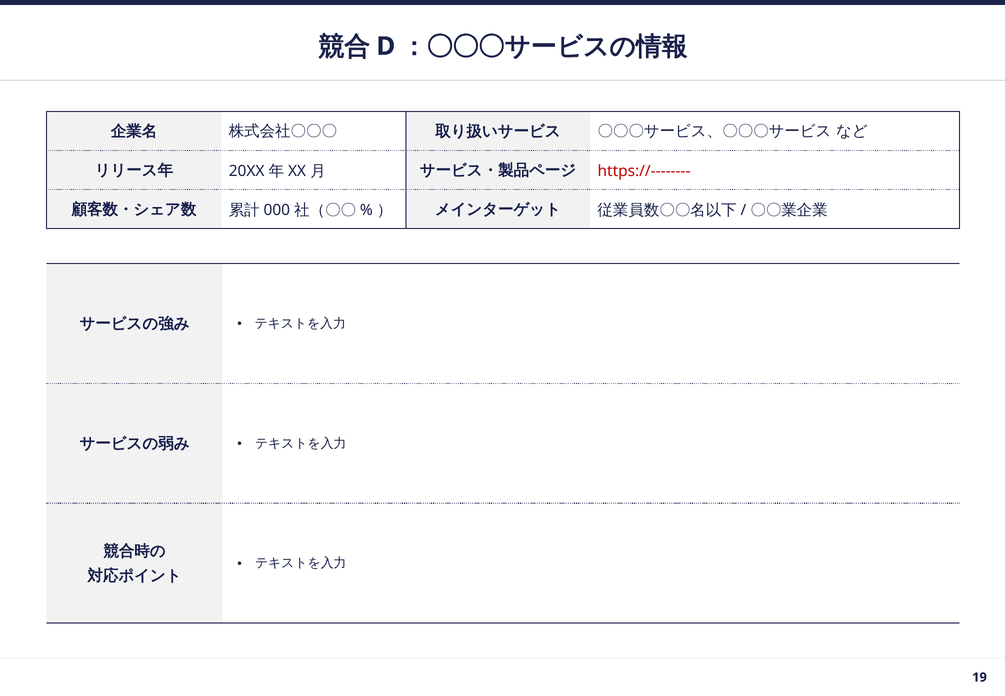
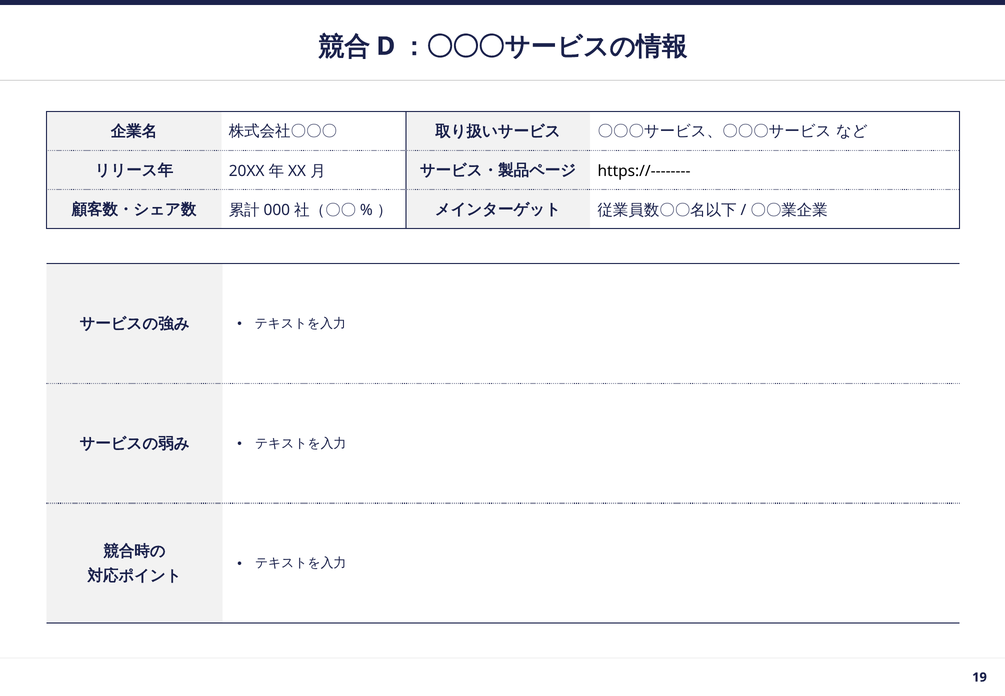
https://-------- colour: red -> black
